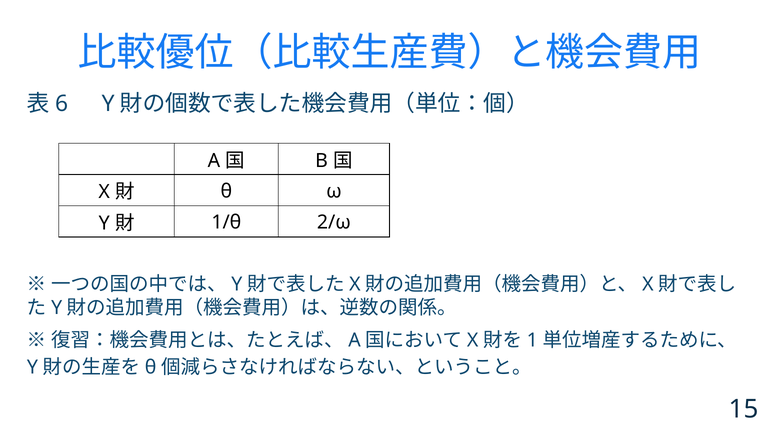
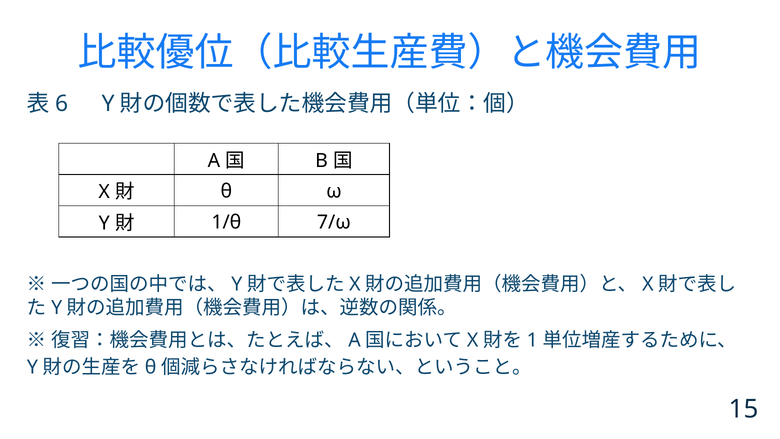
2/ω: 2/ω -> 7/ω
